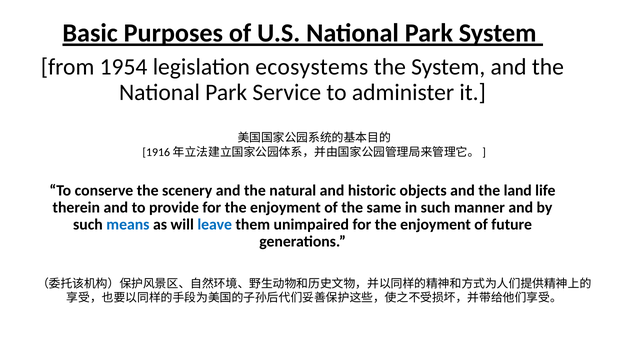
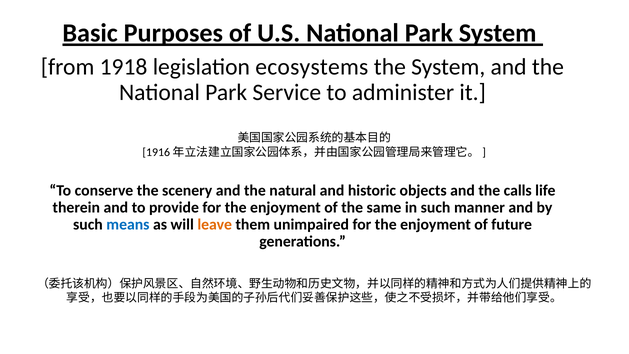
1954: 1954 -> 1918
land: land -> calls
leave colour: blue -> orange
